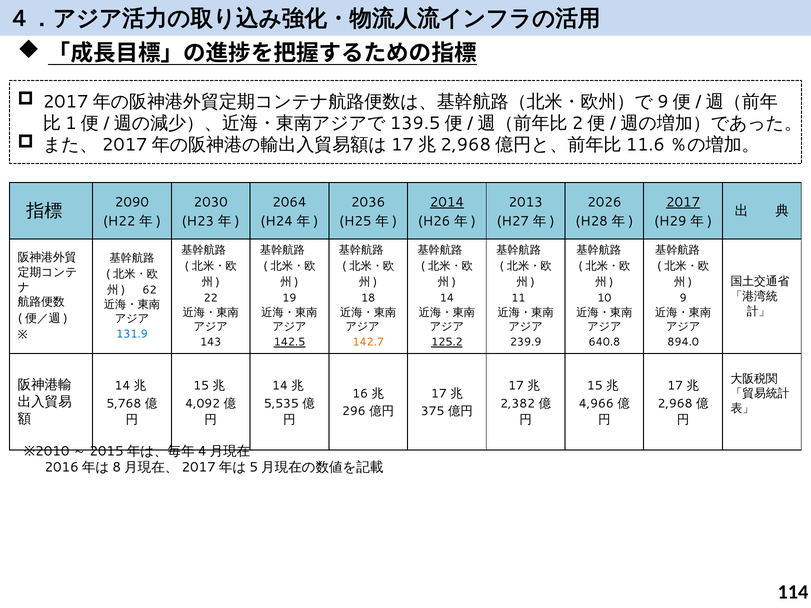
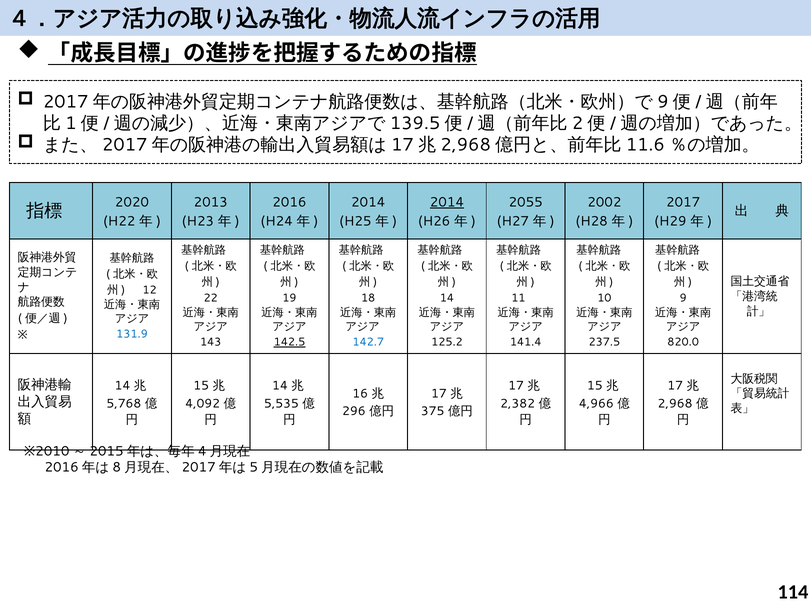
2090: 2090 -> 2020
2030: 2030 -> 2013
2064: 2064 -> 2016
2036 at (368, 202): 2036 -> 2014
2013: 2013 -> 2055
2026: 2026 -> 2002
2017 underline: present -> none
62: 62 -> 12
142.7 colour: orange -> blue
125.2 underline: present -> none
239.9: 239.9 -> 141.4
640.8: 640.8 -> 237.5
894.0: 894.0 -> 820.0
